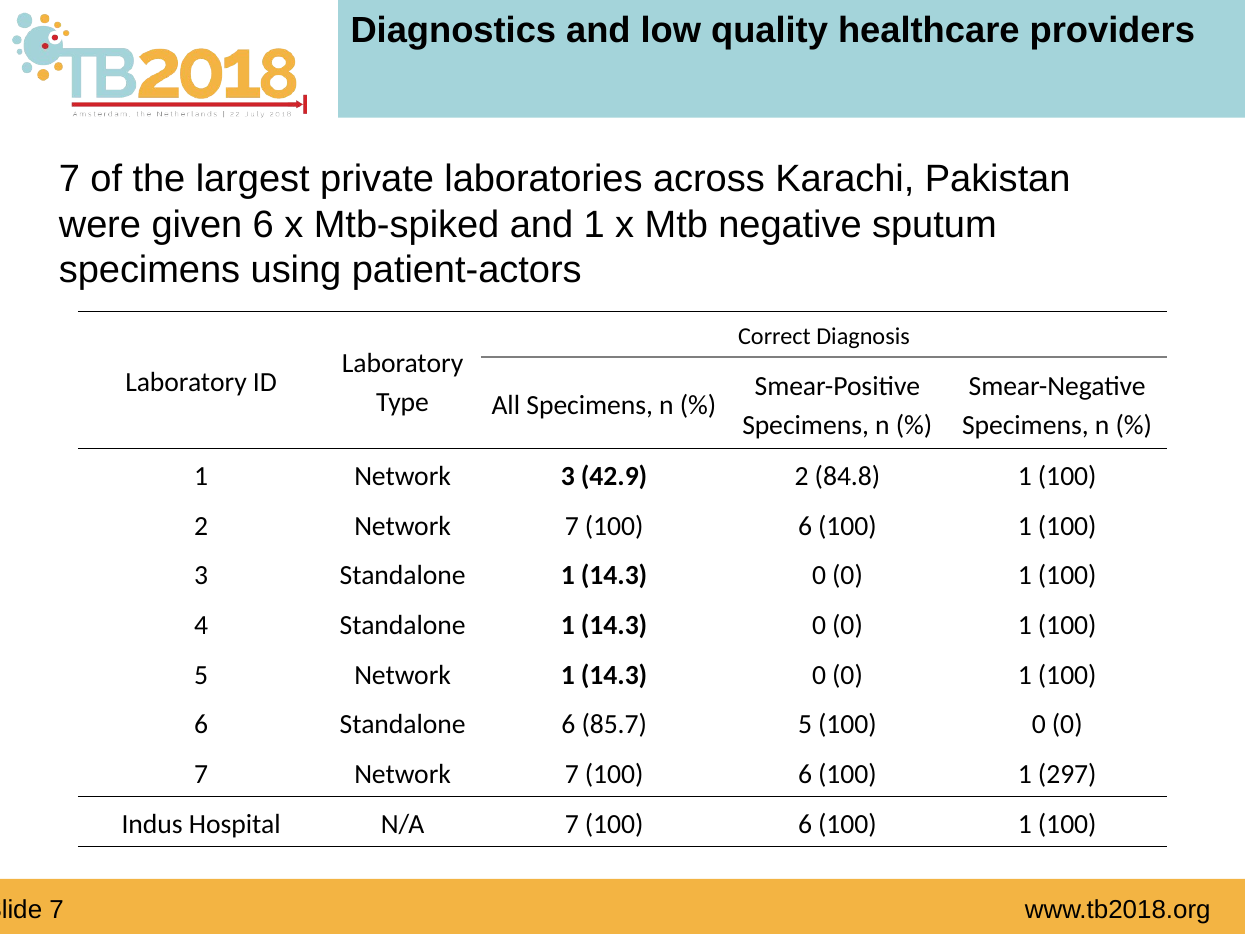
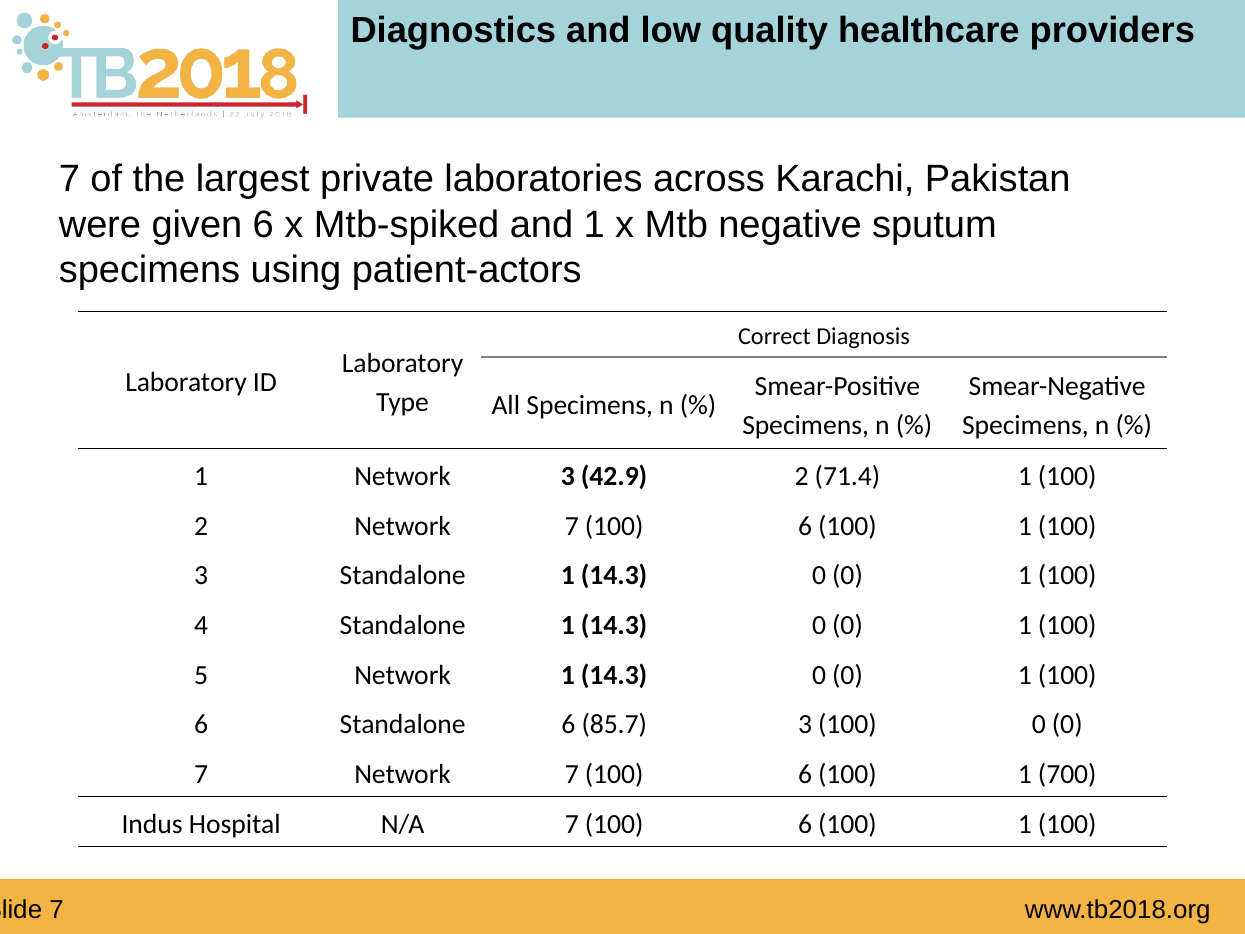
84.8: 84.8 -> 71.4
85.7 5: 5 -> 3
297: 297 -> 700
